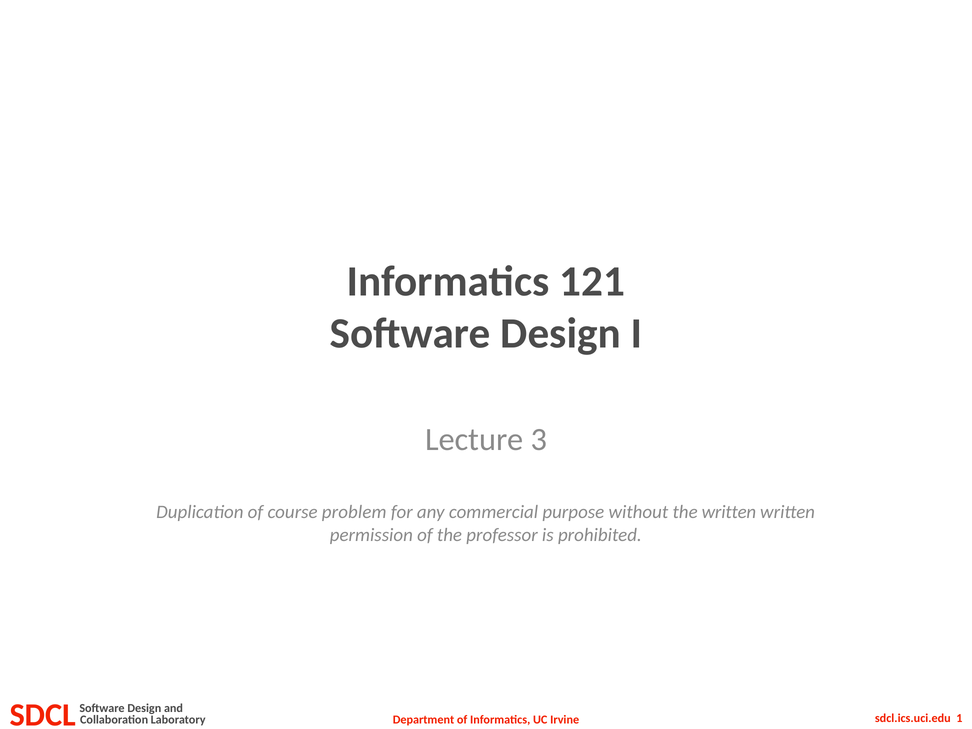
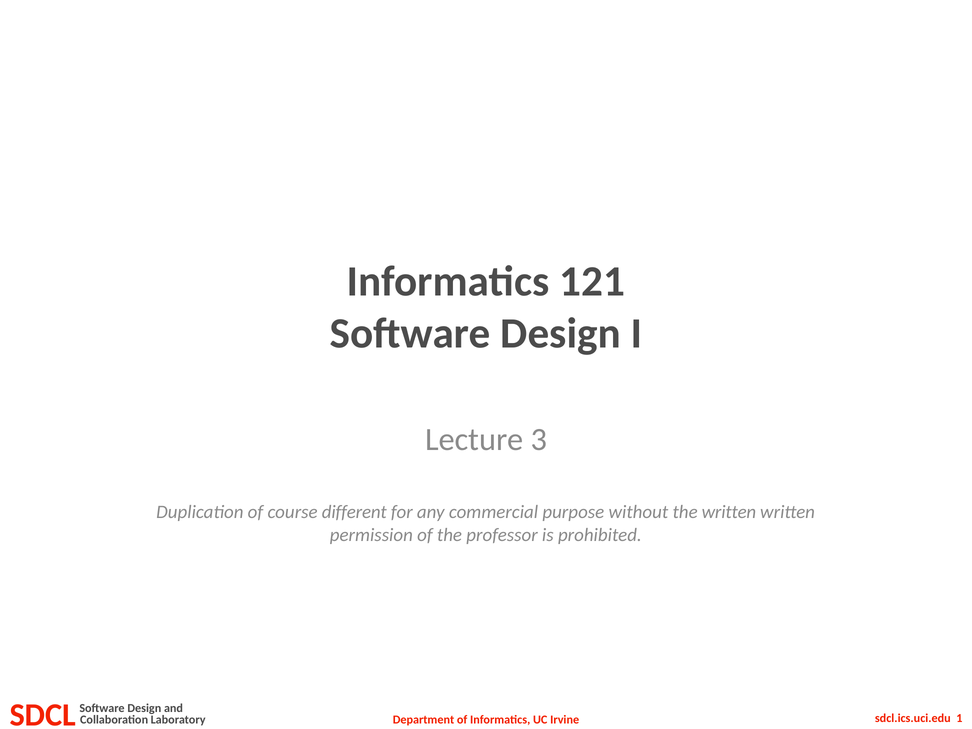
problem: problem -> different
